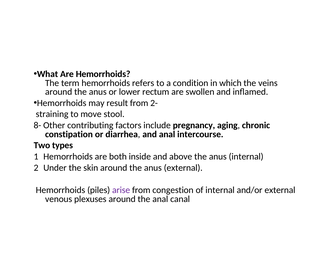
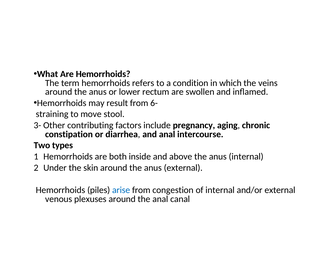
2-: 2- -> 6-
8-: 8- -> 3-
arise colour: purple -> blue
